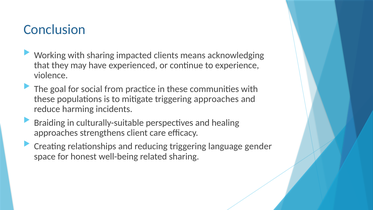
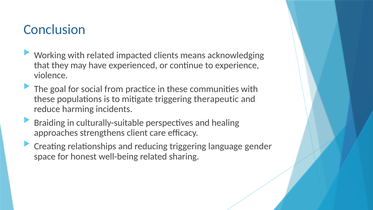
with sharing: sharing -> related
triggering approaches: approaches -> therapeutic
